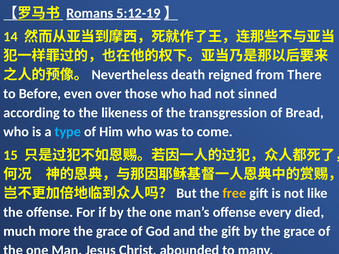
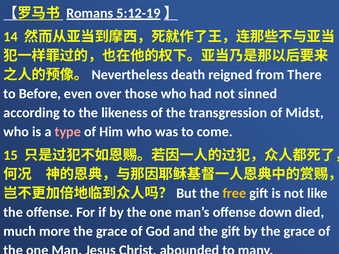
Bread: Bread -> Midst
type colour: light blue -> pink
every: every -> down
